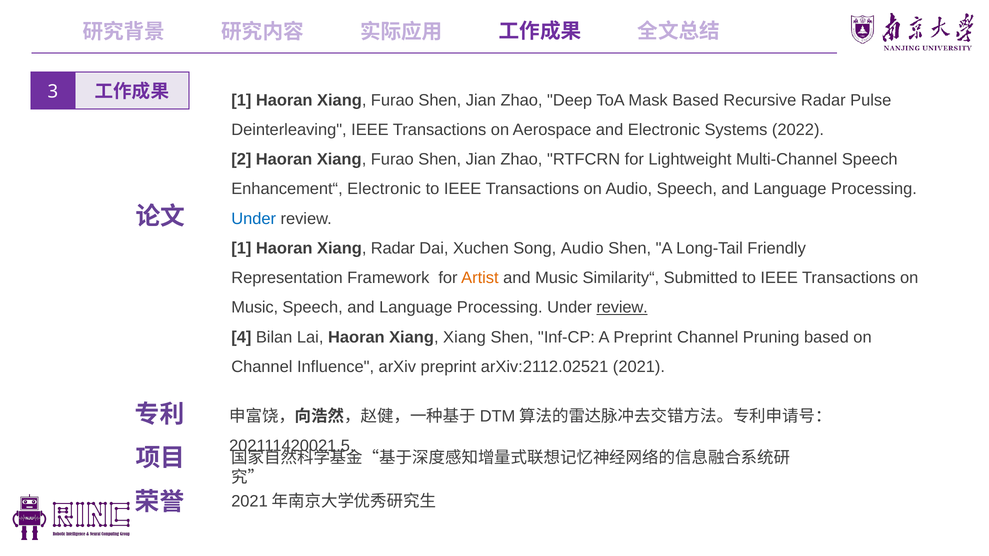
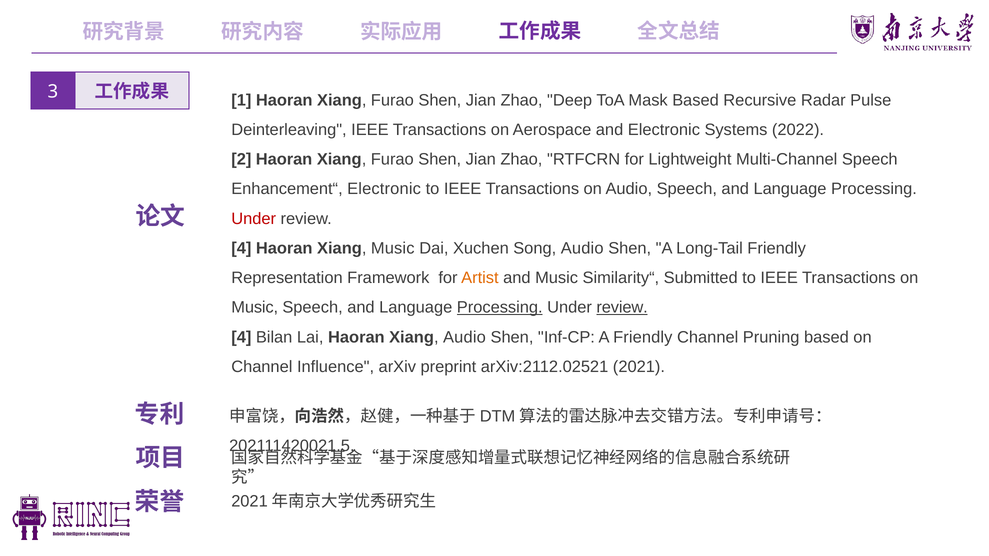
Under at (254, 219) colour: blue -> red
1 at (241, 248): 1 -> 4
Xiang Radar: Radar -> Music
Processing at (500, 308) underline: none -> present
Xiang Xiang: Xiang -> Audio
A Preprint: Preprint -> Friendly
